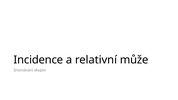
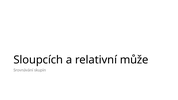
Incidence: Incidence -> Sloupcích
